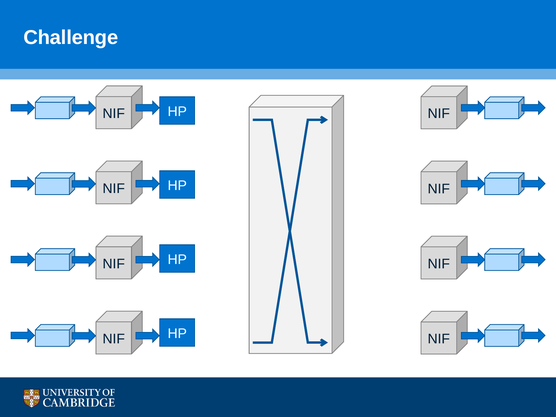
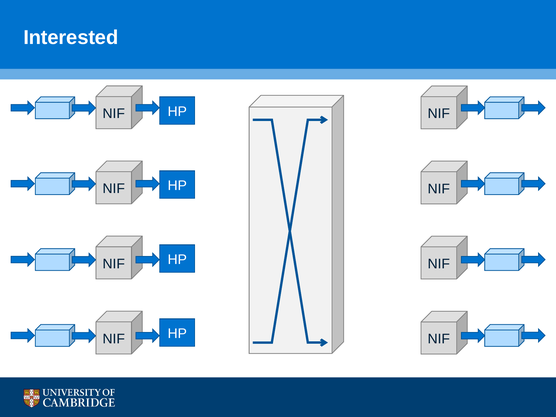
Challenge: Challenge -> Interested
